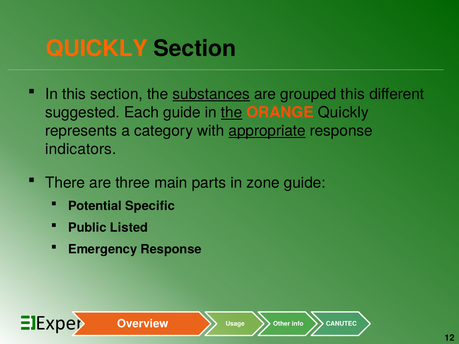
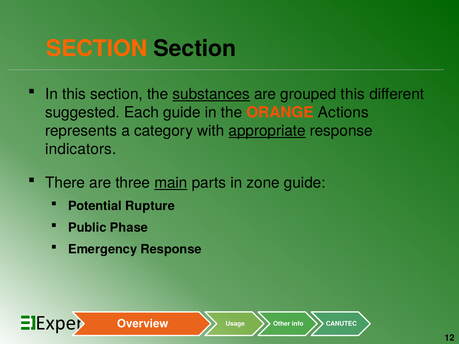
QUICKLY at (97, 49): QUICKLY -> SECTION
the at (232, 113) underline: present -> none
ORANGE Quickly: Quickly -> Actions
main underline: none -> present
Specific: Specific -> Rupture
Listed: Listed -> Phase
